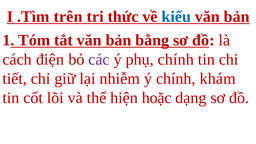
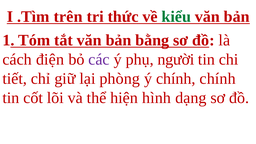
kiểu colour: blue -> green
phụ chính: chính -> người
nhiễm: nhiễm -> phòng
chính khám: khám -> chính
hoặc: hoặc -> hình
